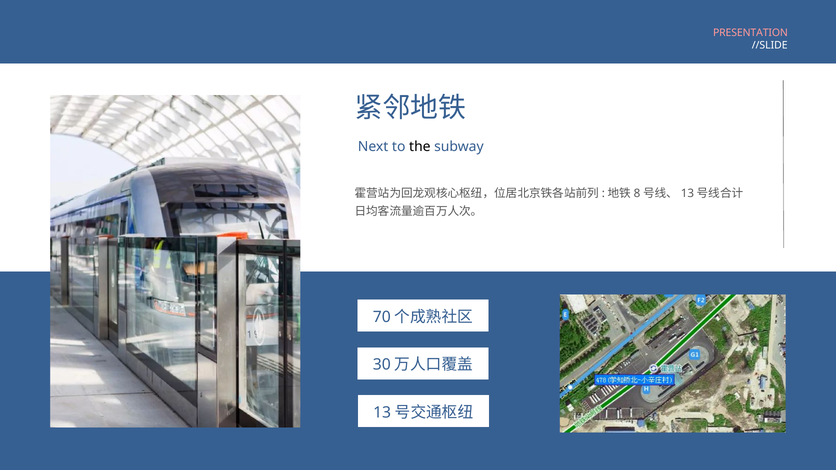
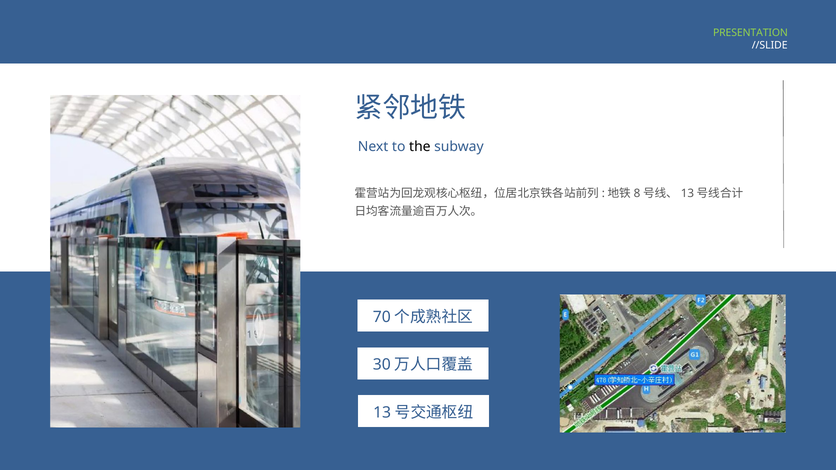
PRESENTATION colour: pink -> light green
